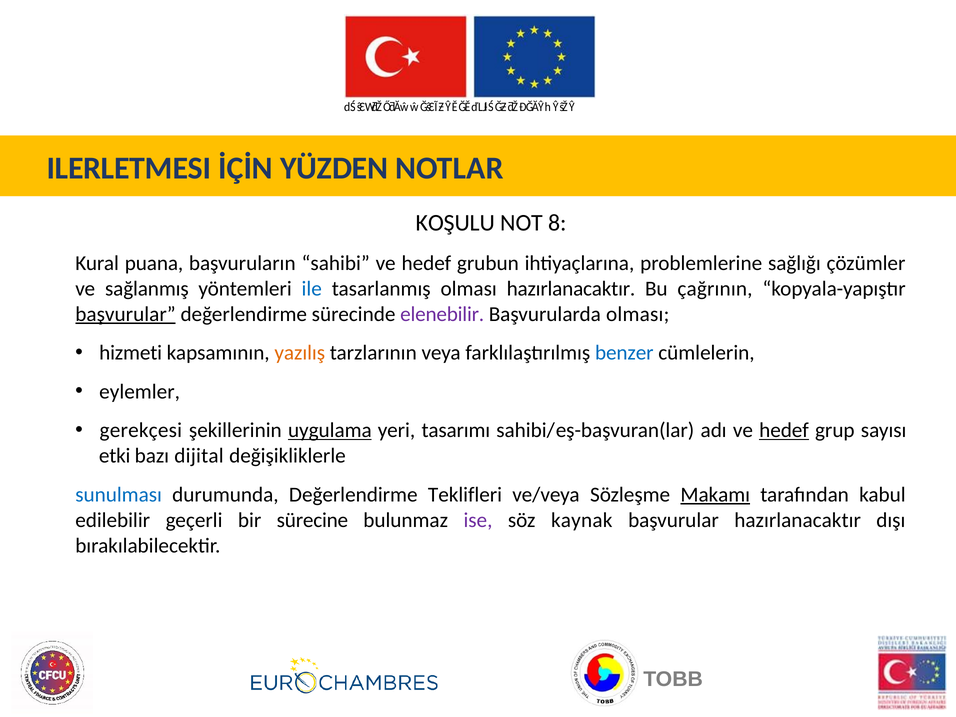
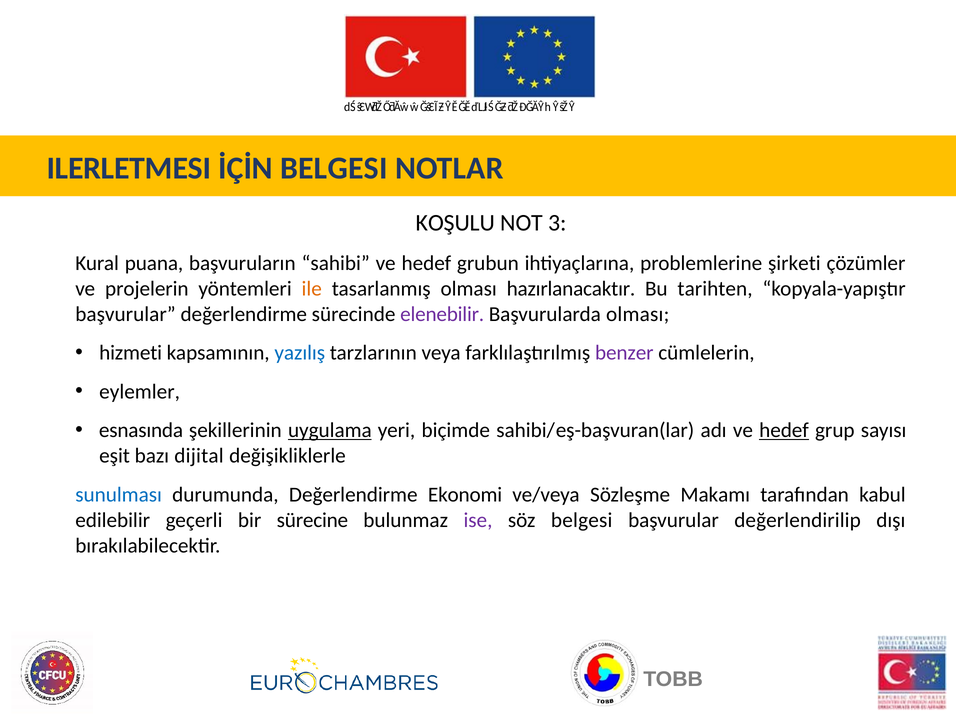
İÇİN YÜZDEN: YÜZDEN -> BELGESI
8: 8 -> 3
sağlığı: sağlığı -> şirketi
sağlanmış: sağlanmış -> projelerin
ile colour: blue -> orange
çağrının: çağrının -> tarihten
başvurular at (125, 314) underline: present -> none
yazılış colour: orange -> blue
benzer colour: blue -> purple
gerekçesi: gerekçesi -> esnasında
tasarımı: tasarımı -> biçimde
etki: etki -> eşit
Teklifleri: Teklifleri -> Ekonomi
Makamı underline: present -> none
söz kaynak: kaynak -> belgesi
başvurular hazırlanacaktır: hazırlanacaktır -> değerlendirilip
